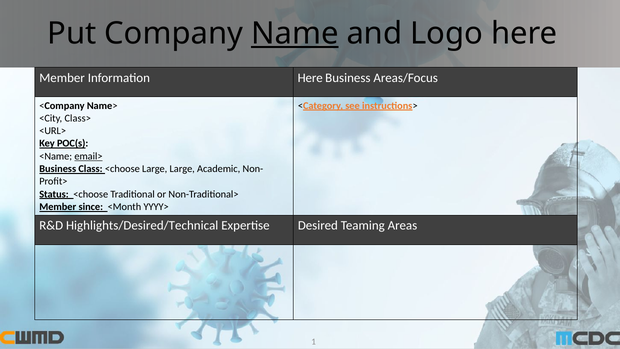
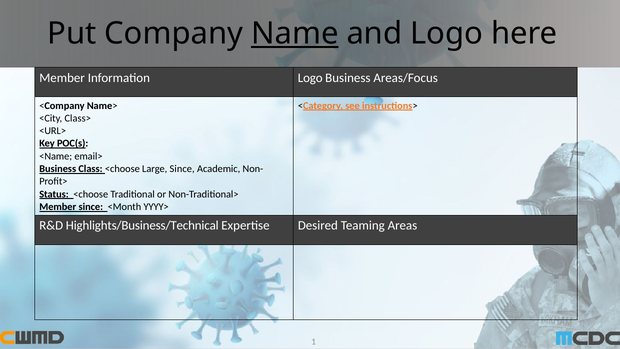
Information Here: Here -> Logo
email> underline: present -> none
Large Large: Large -> Since
Highlights/Desired/Technical: Highlights/Desired/Technical -> Highlights/Business/Technical
